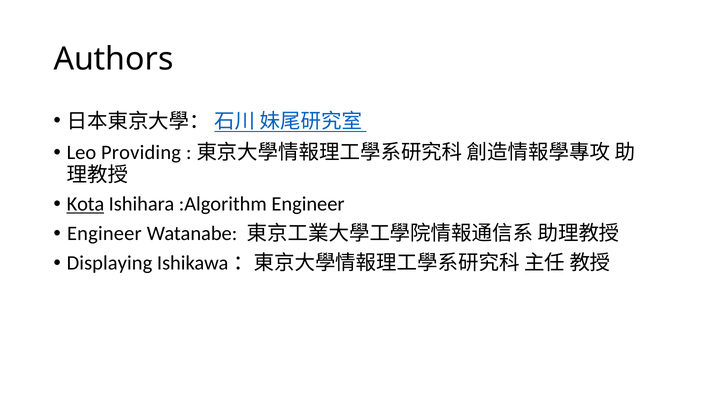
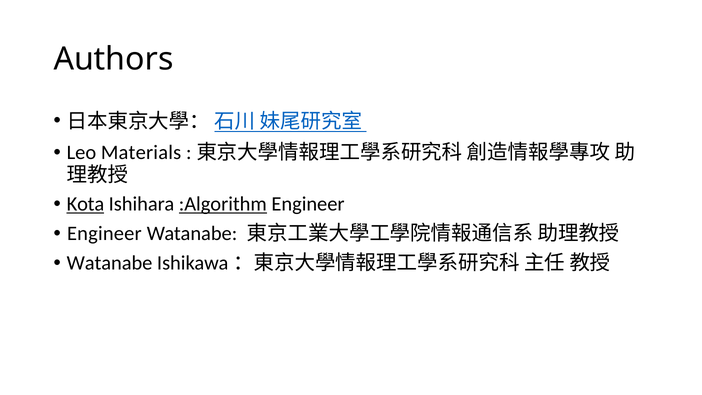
Providing: Providing -> Materials
:Algorithm underline: none -> present
Displaying at (109, 263): Displaying -> Watanabe
